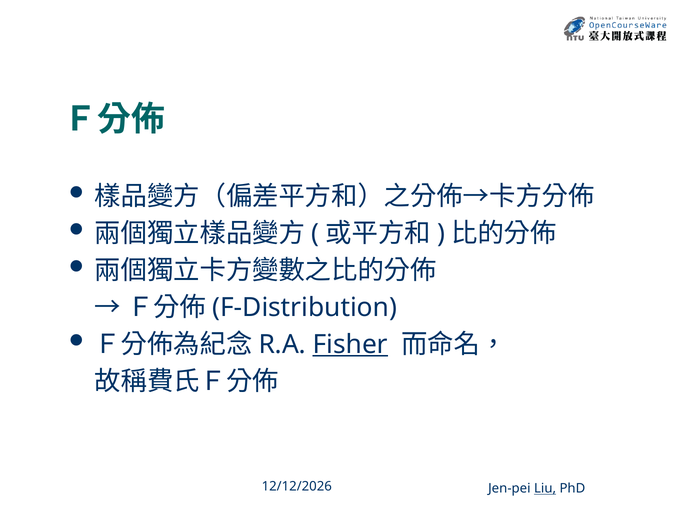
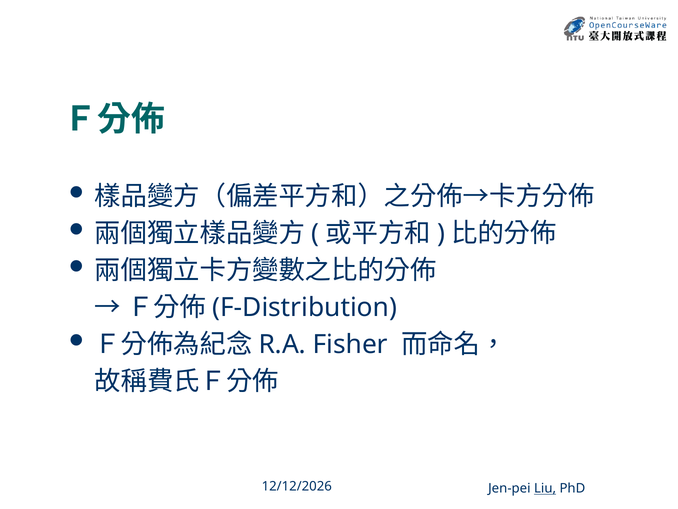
Fisher underline: present -> none
